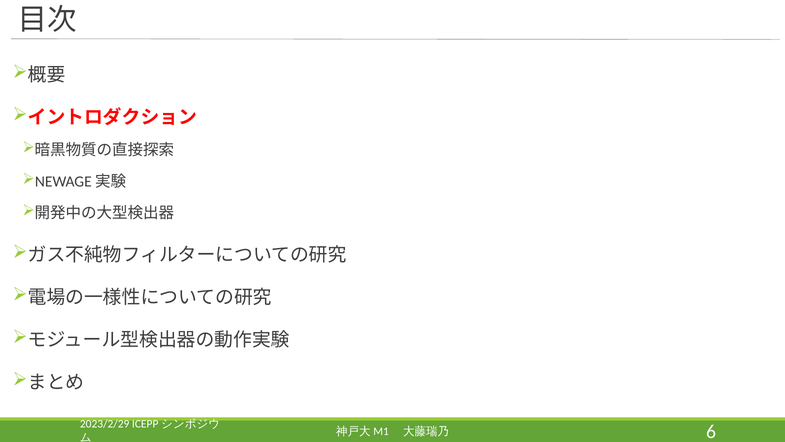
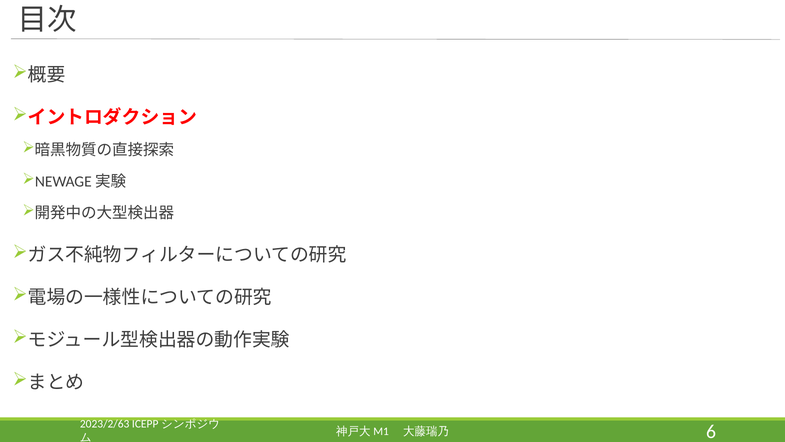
2023/2/29: 2023/2/29 -> 2023/2/63
